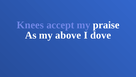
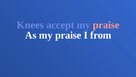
praise at (106, 25) colour: white -> pink
As my above: above -> praise
dove: dove -> from
